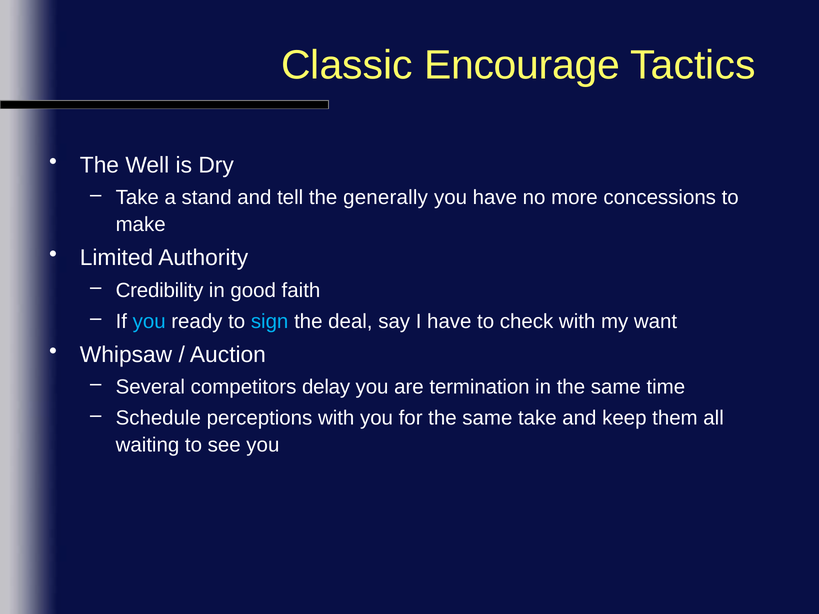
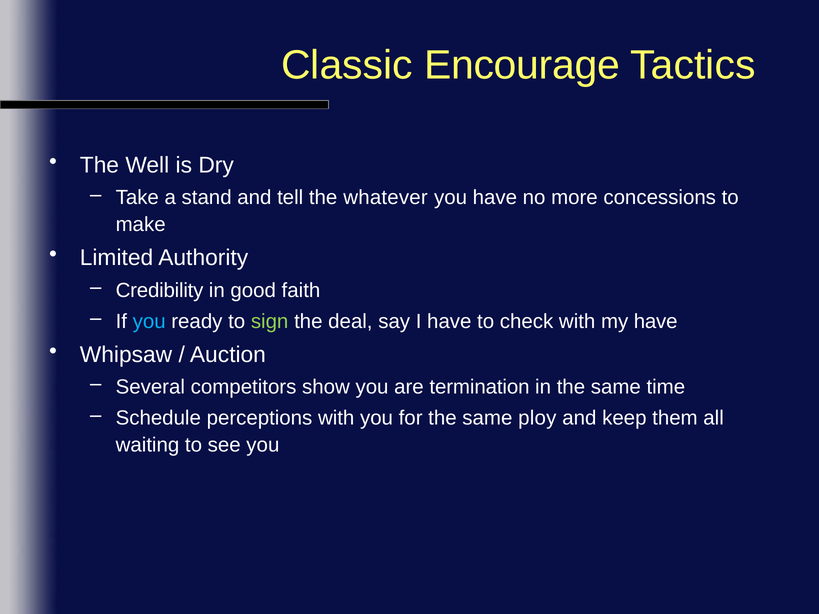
generally: generally -> whatever
sign colour: light blue -> light green
my want: want -> have
delay: delay -> show
same take: take -> ploy
